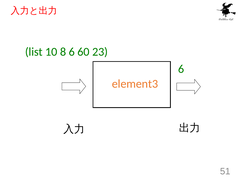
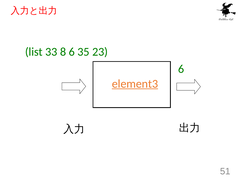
10: 10 -> 33
60: 60 -> 35
element3 underline: none -> present
